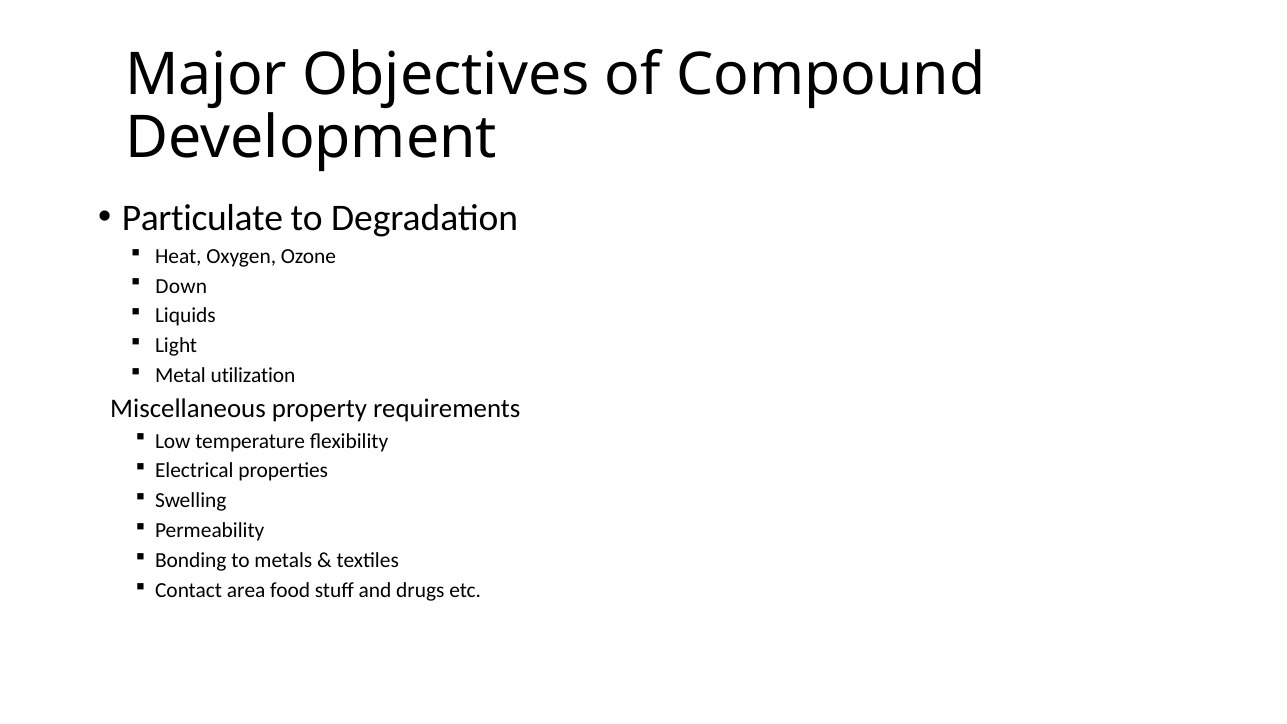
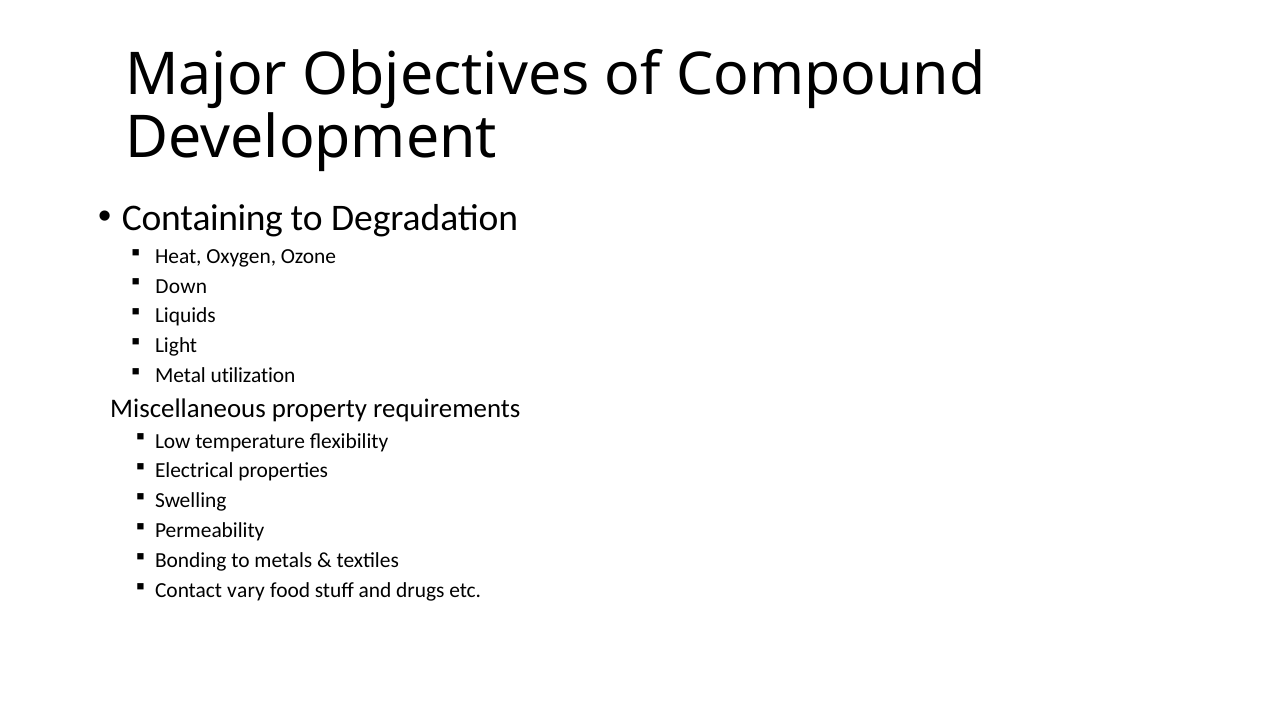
Particulate: Particulate -> Containing
area: area -> vary
